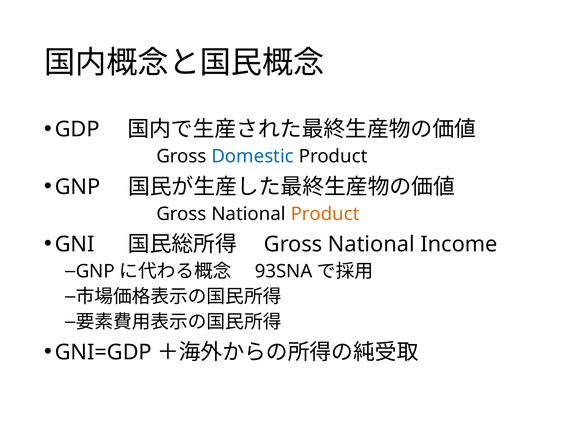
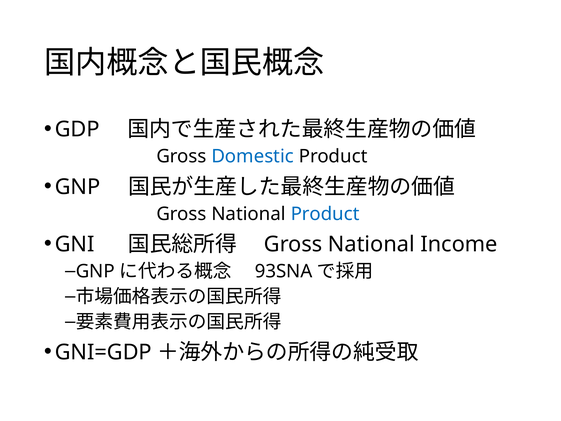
Product at (325, 214) colour: orange -> blue
